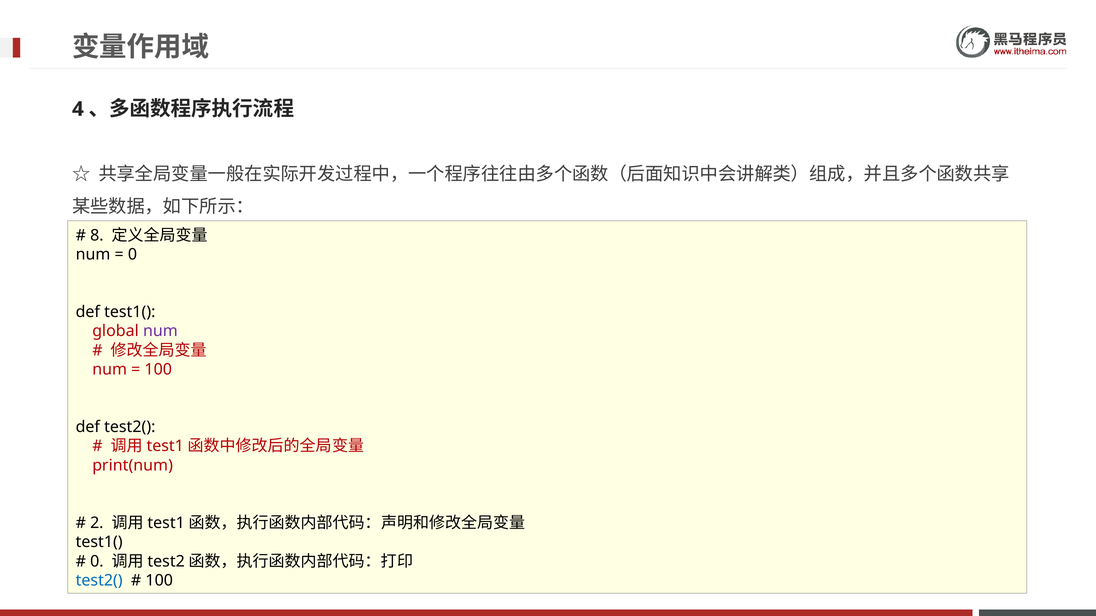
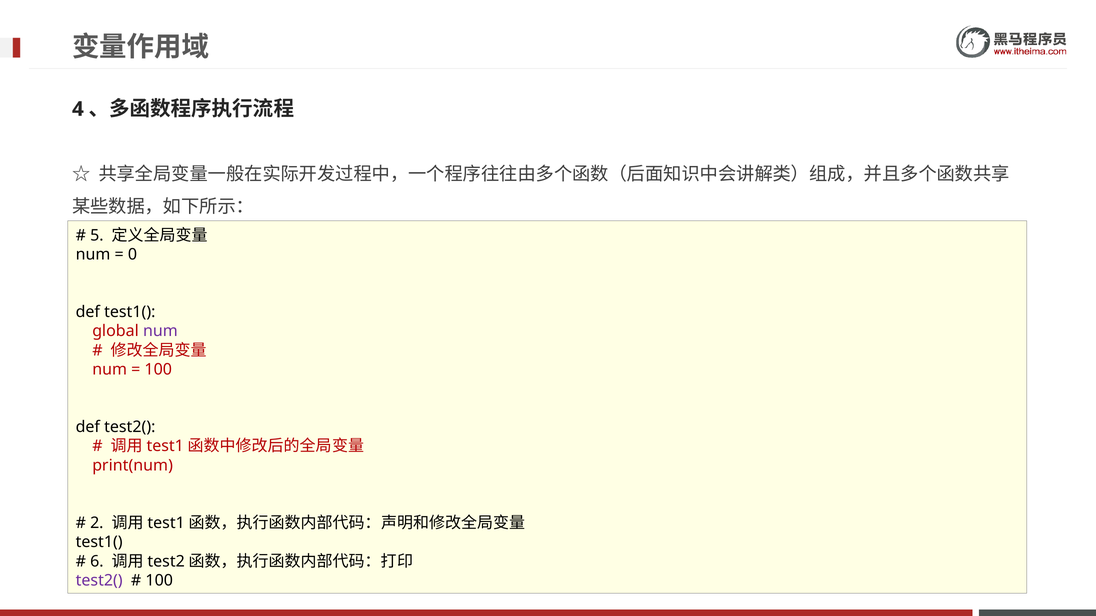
8: 8 -> 5
0 at (97, 562): 0 -> 6
test2( at (99, 581) colour: blue -> purple
